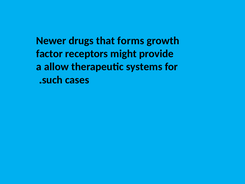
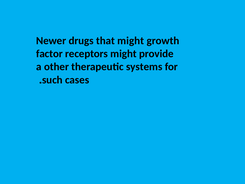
that forms: forms -> might
allow: allow -> other
